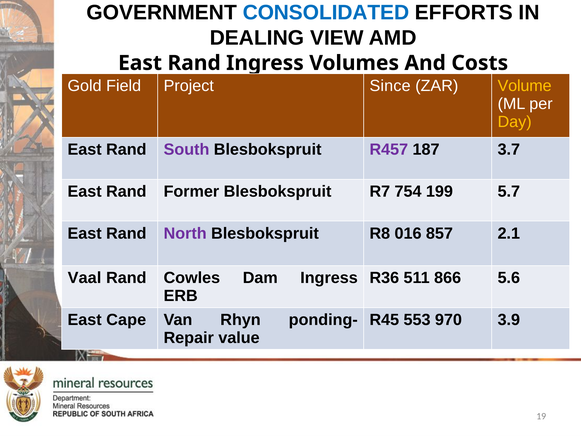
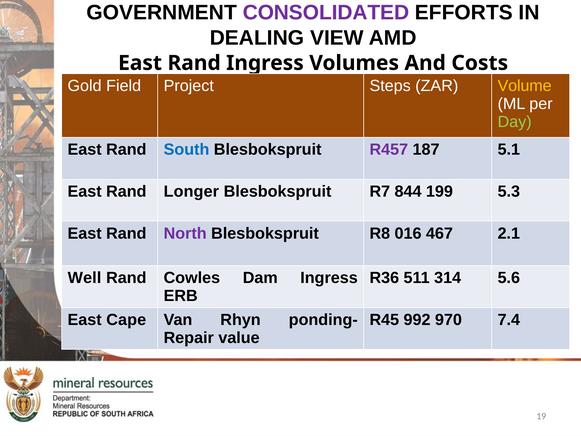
CONSOLIDATED colour: blue -> purple
Since: Since -> Steps
Day colour: yellow -> light green
South colour: purple -> blue
3.7: 3.7 -> 5.1
Former: Former -> Longer
754: 754 -> 844
5.7: 5.7 -> 5.3
857: 857 -> 467
Vaal: Vaal -> Well
866: 866 -> 314
553: 553 -> 992
3.9: 3.9 -> 7.4
